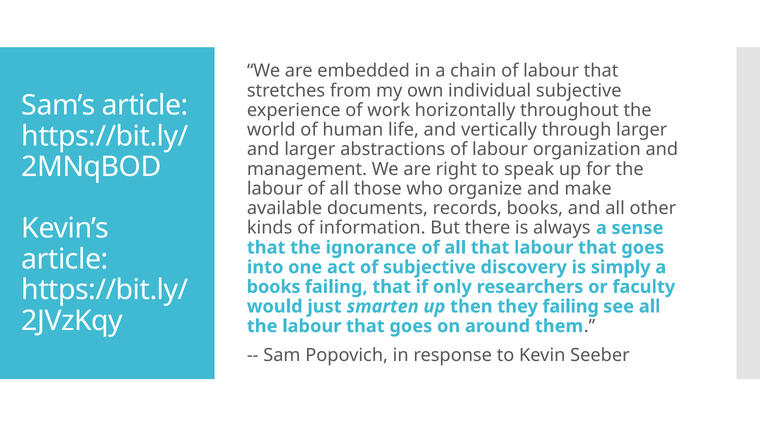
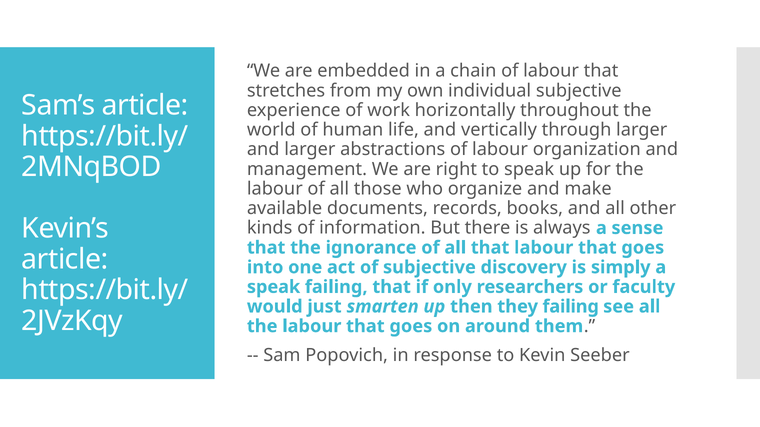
books at (274, 287): books -> speak
